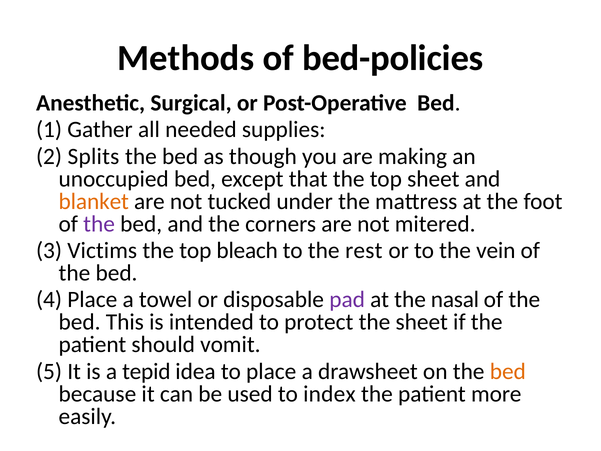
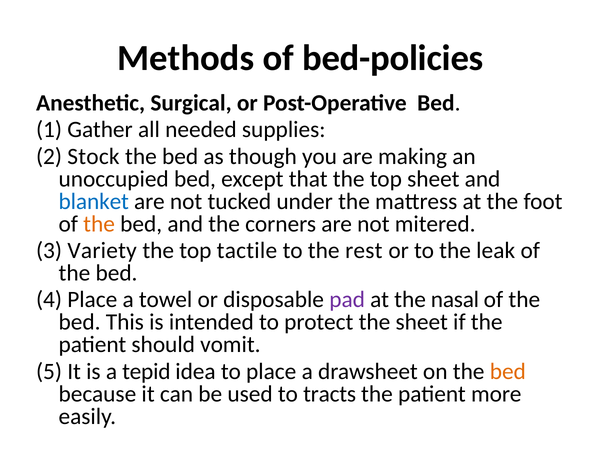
Splits: Splits -> Stock
blanket colour: orange -> blue
the at (99, 224) colour: purple -> orange
Victims: Victims -> Variety
bleach: bleach -> tactile
vein: vein -> leak
index: index -> tracts
